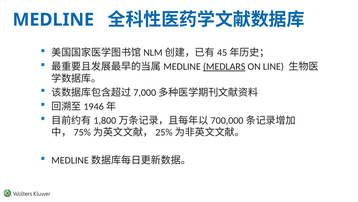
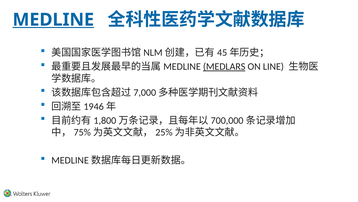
MEDLINE underline: none -> present
